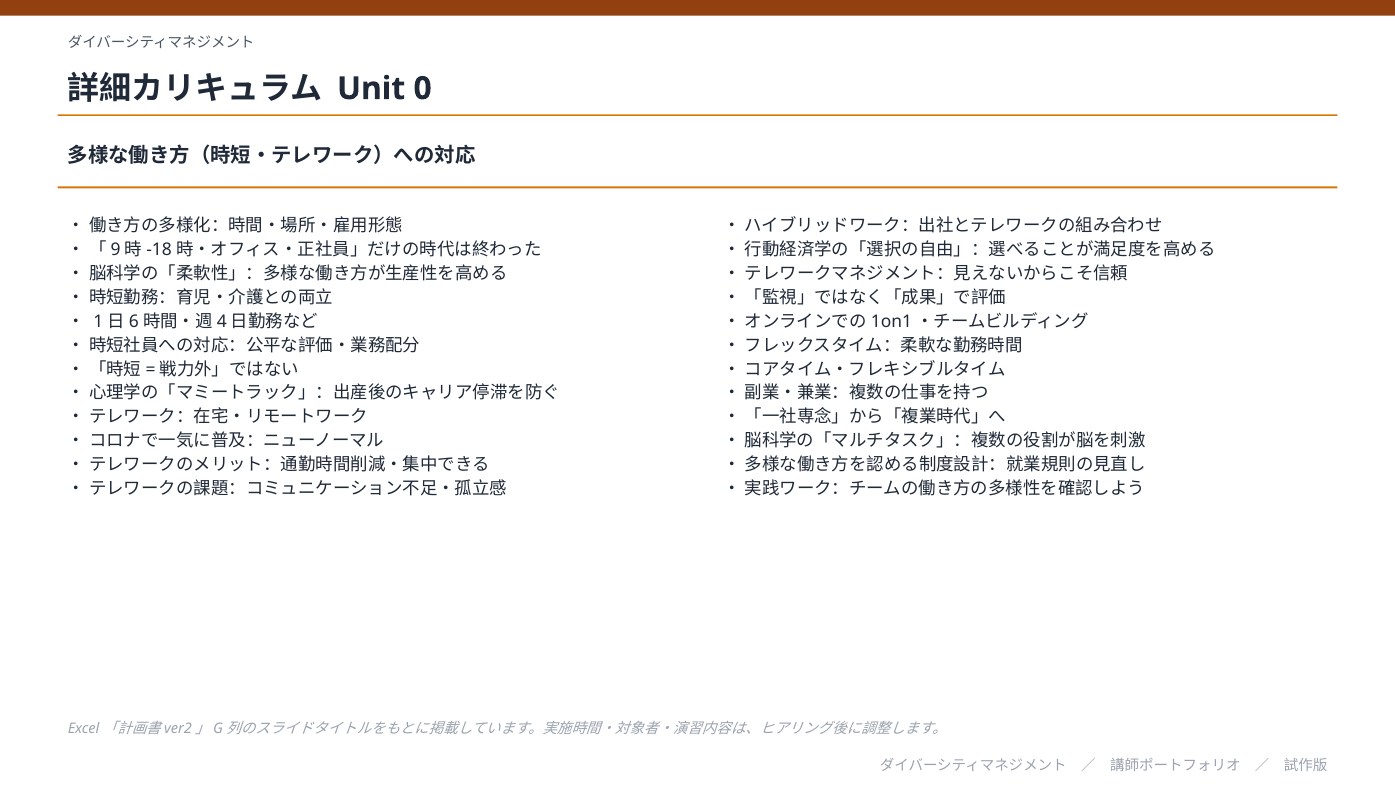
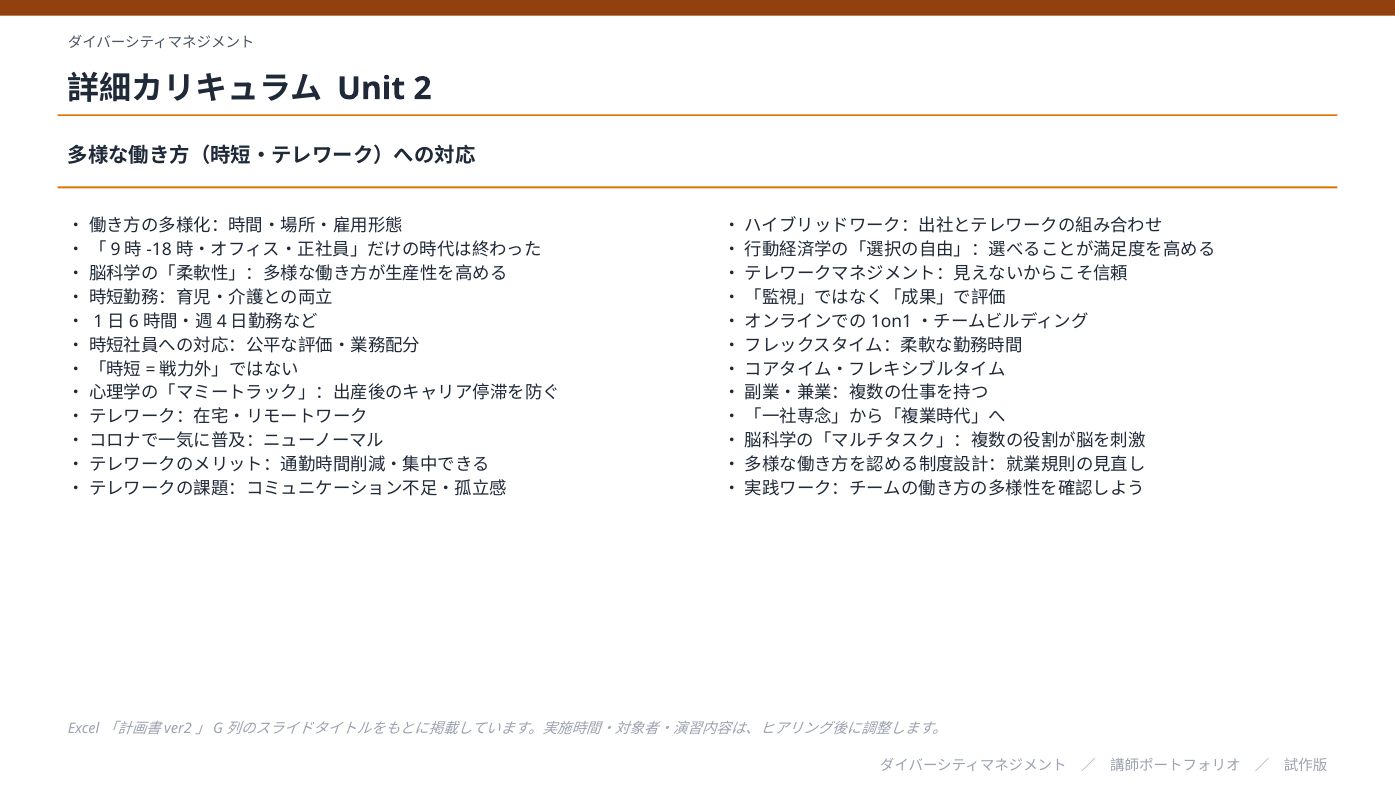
0: 0 -> 2
